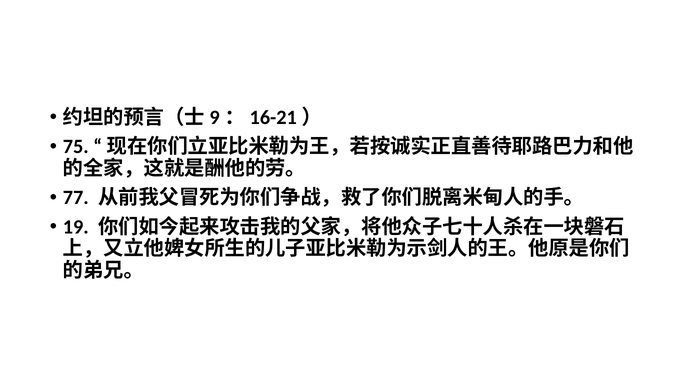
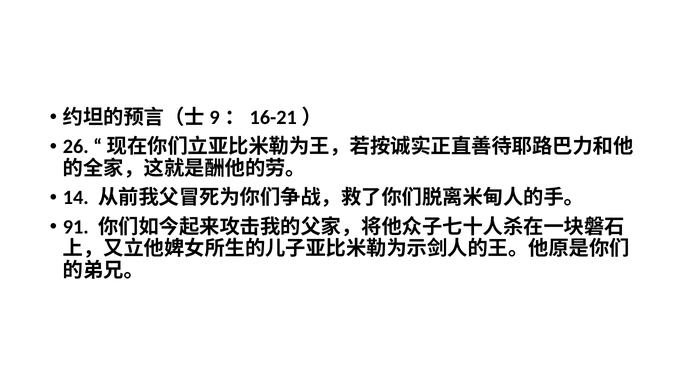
75: 75 -> 26
77: 77 -> 14
19: 19 -> 91
